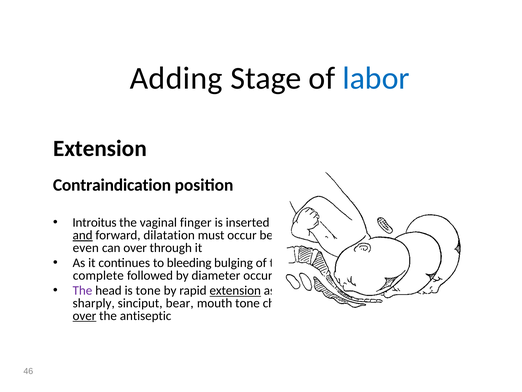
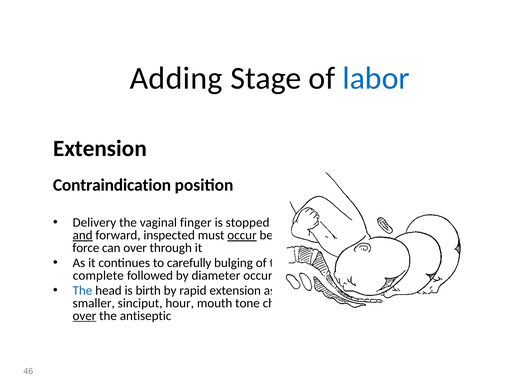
Introitus: Introitus -> Delivery
inserted: inserted -> stopped
dilatation: dilatation -> inspected
occur underline: none -> present
even: even -> force
bleeding: bleeding -> carefully
The at (82, 290) colour: purple -> blue
is tone: tone -> birth
extension at (235, 290) underline: present -> none
sharply: sharply -> smaller
bear: bear -> hour
